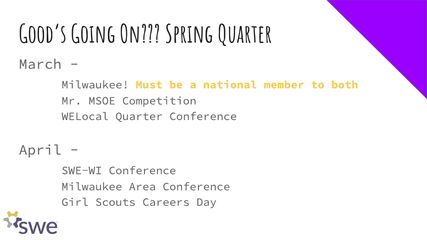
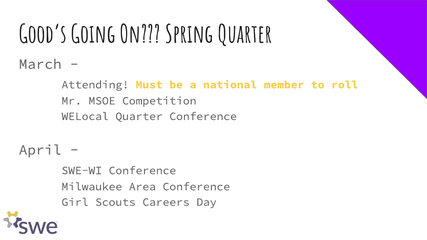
Milwaukee at (95, 85): Milwaukee -> Attending
both: both -> roll
